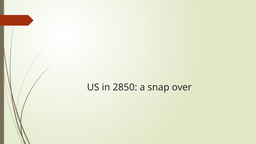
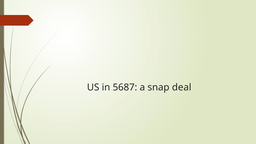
2850: 2850 -> 5687
over: over -> deal
